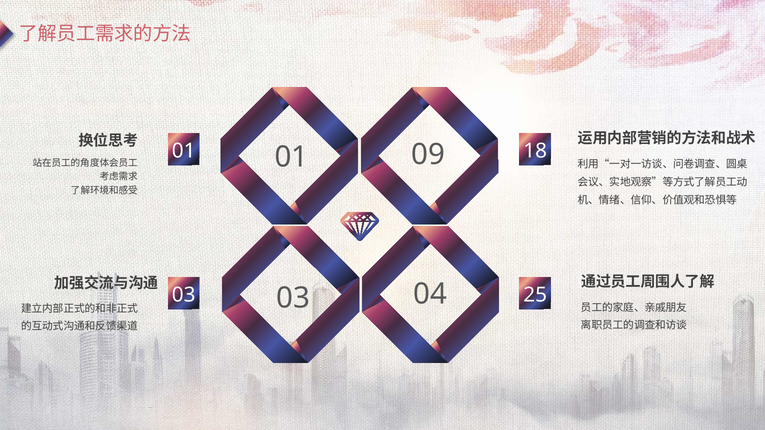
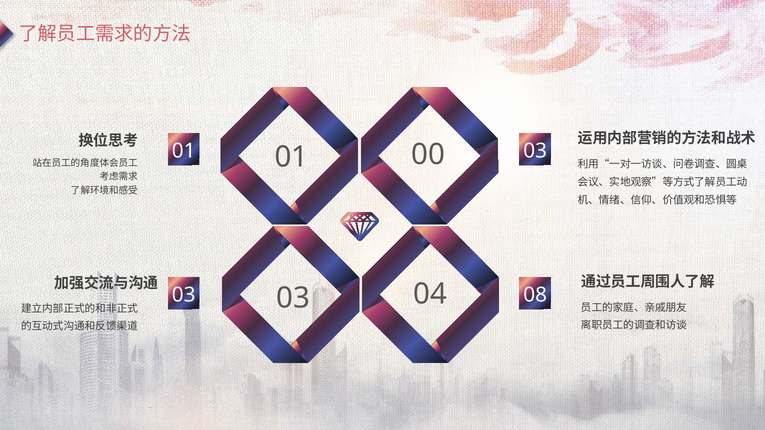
01 18: 18 -> 03
09: 09 -> 00
25: 25 -> 08
